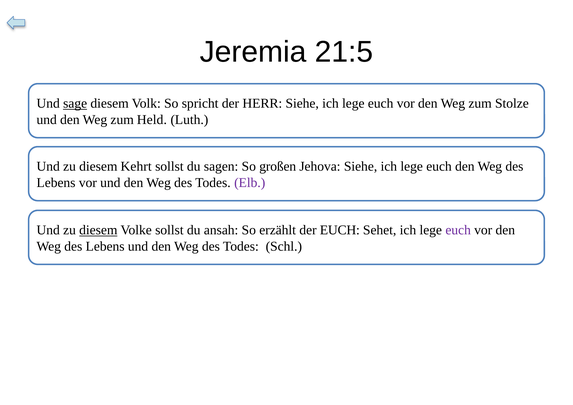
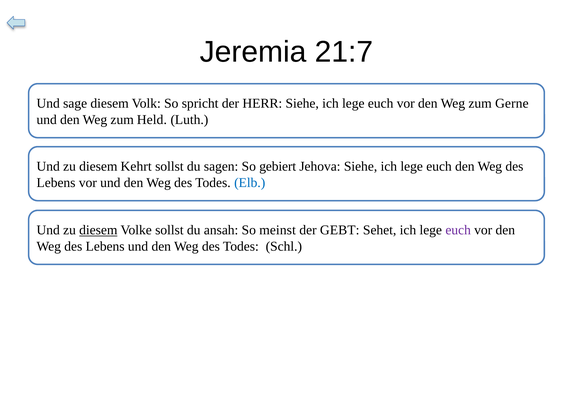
21:5: 21:5 -> 21:7
sage underline: present -> none
Stolze: Stolze -> Gerne
großen: großen -> gebiert
Elb colour: purple -> blue
erzählt: erzählt -> meinst
der EUCH: EUCH -> GEBT
